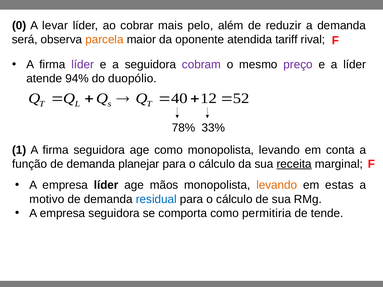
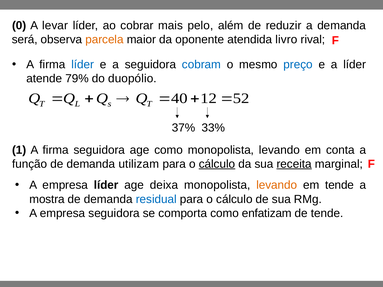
tariff: tariff -> livro
líder at (83, 65) colour: purple -> blue
cobram colour: purple -> blue
preço colour: purple -> blue
94%: 94% -> 79%
78%: 78% -> 37%
planejar: planejar -> utilizam
cálculo at (217, 164) underline: none -> present
mãos: mãos -> deixa
em estas: estas -> tende
motivo: motivo -> mostra
permitiria: permitiria -> enfatizam
